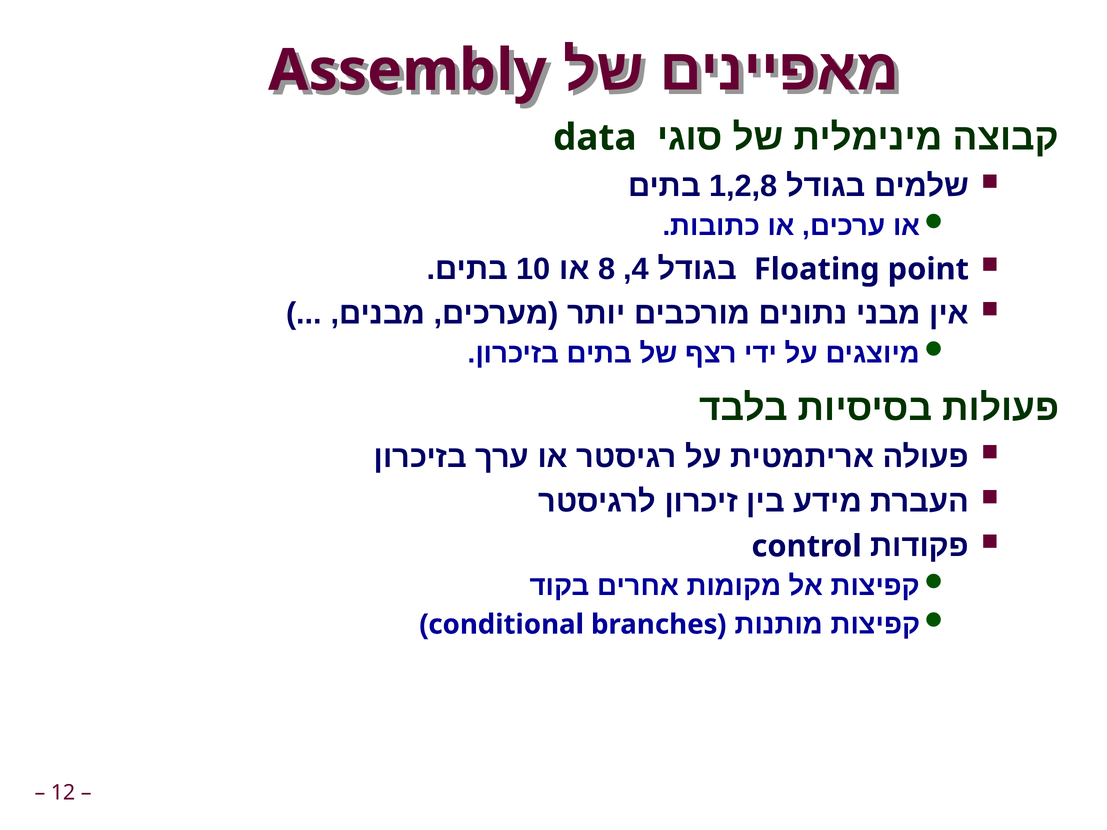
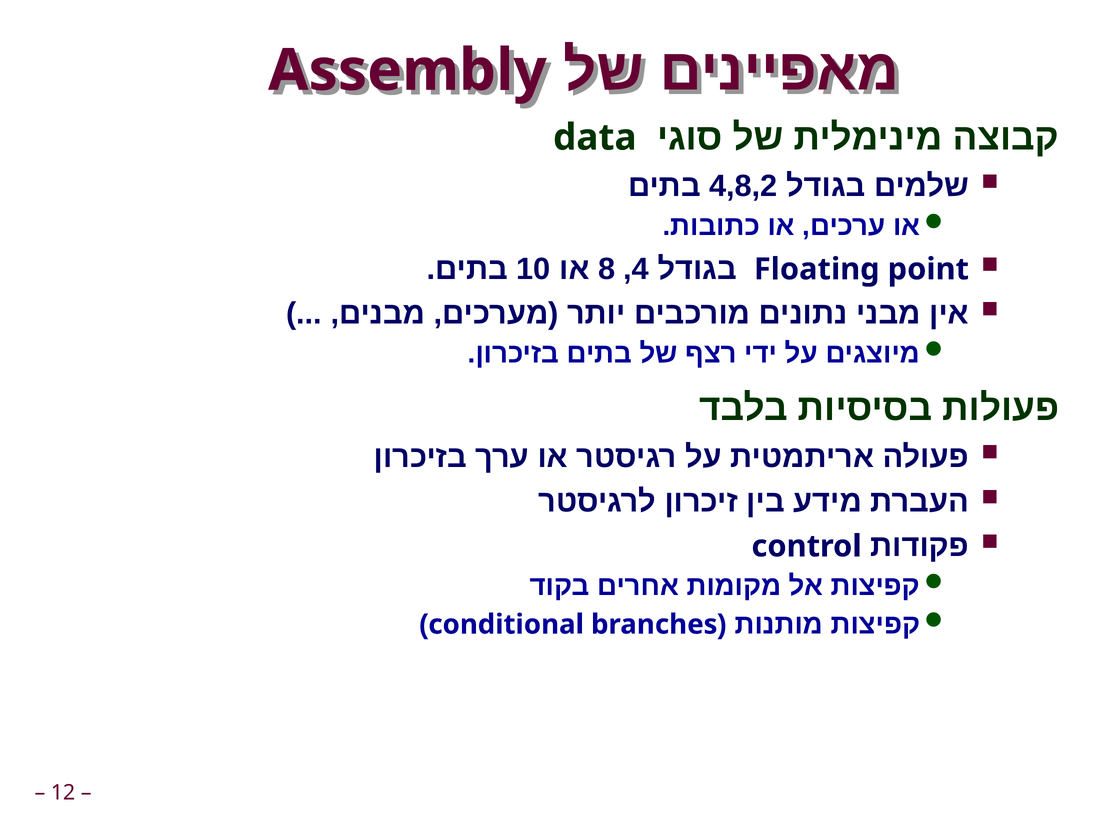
1,2,8: 1,2,8 -> 4,8,2
